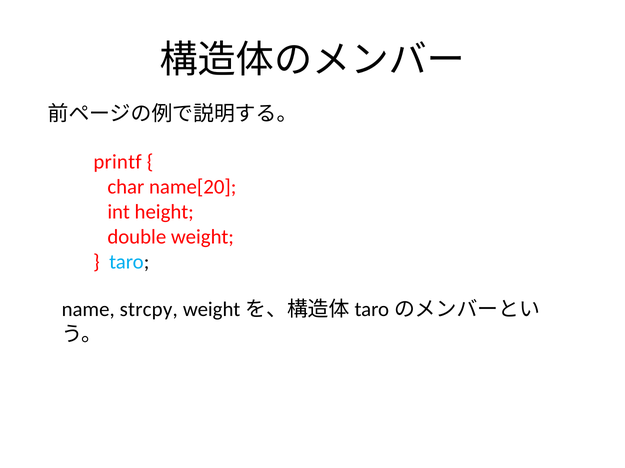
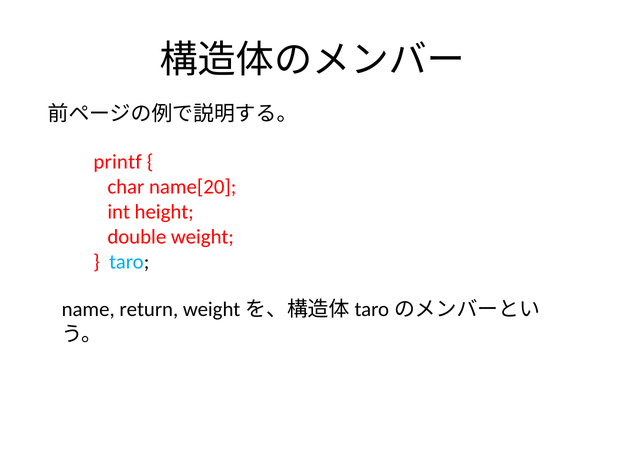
strcpy: strcpy -> return
